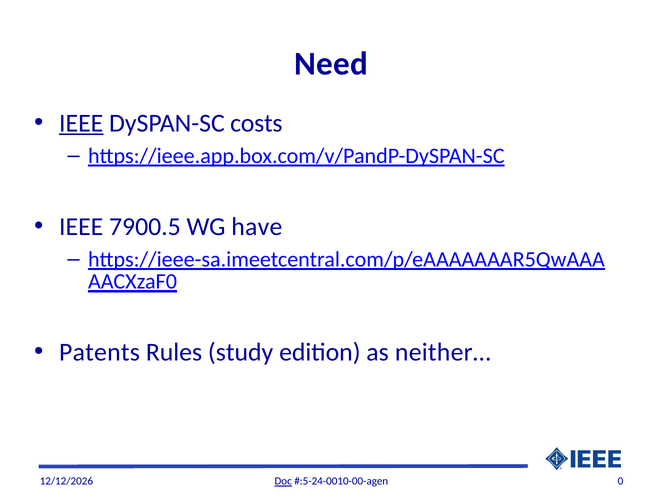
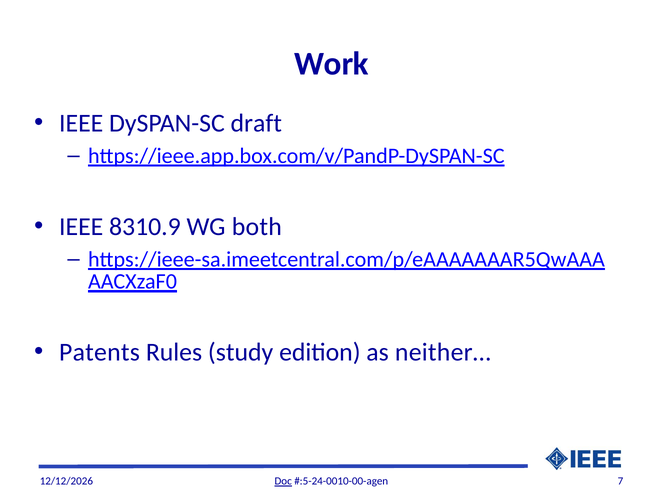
Need: Need -> Work
IEEE at (81, 123) underline: present -> none
costs: costs -> draft
7900.5: 7900.5 -> 8310.9
have: have -> both
0: 0 -> 7
